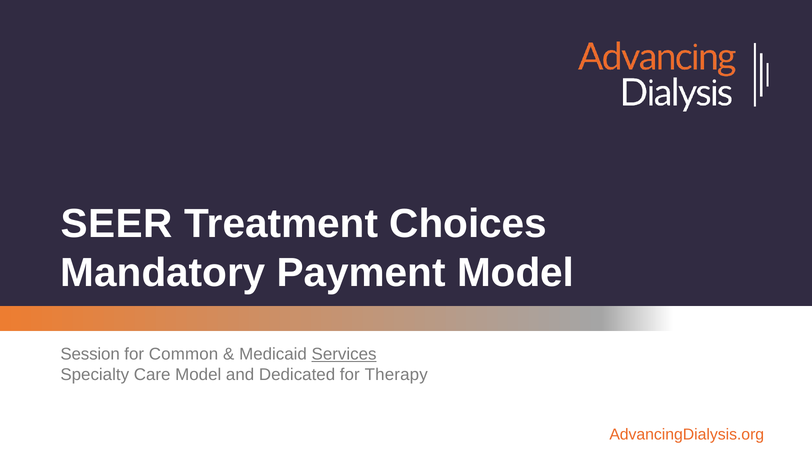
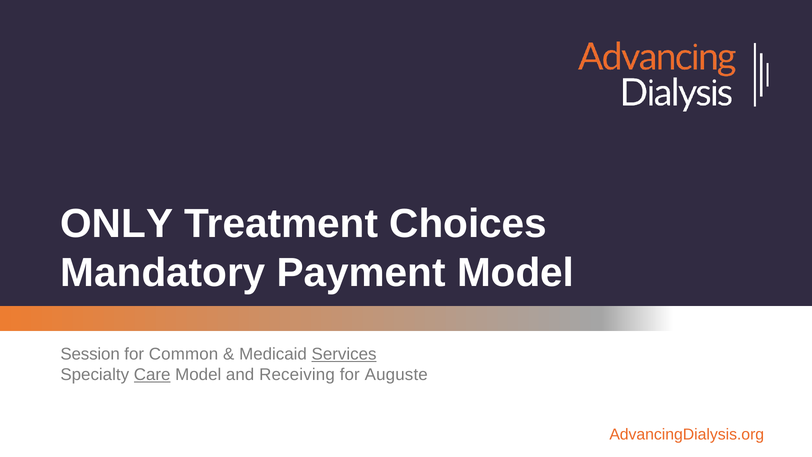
SEER: SEER -> ONLY
Care underline: none -> present
Dedicated: Dedicated -> Receiving
Therapy: Therapy -> Auguste
